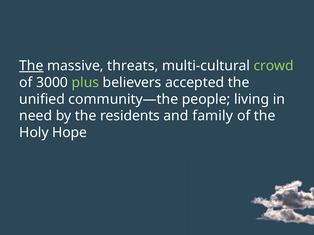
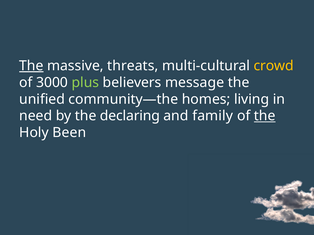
crowd colour: light green -> yellow
accepted: accepted -> message
people: people -> homes
residents: residents -> declaring
the at (265, 116) underline: none -> present
Hope: Hope -> Been
